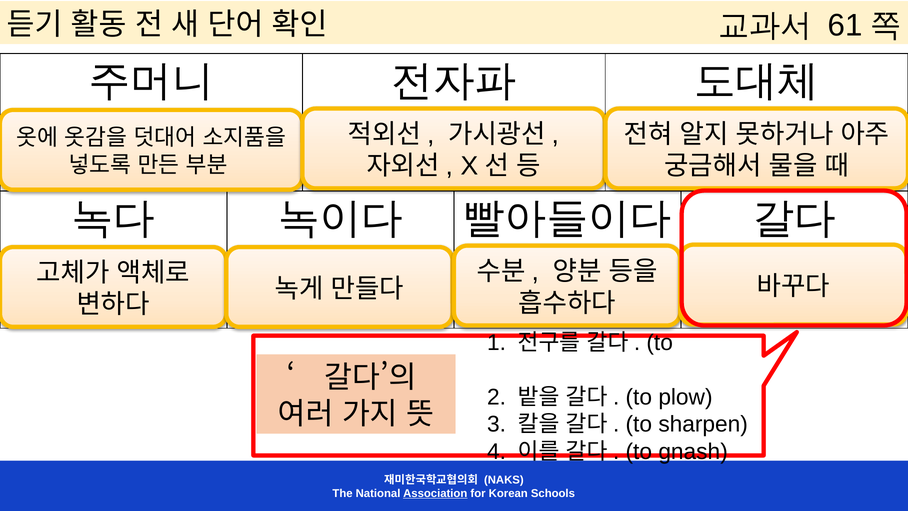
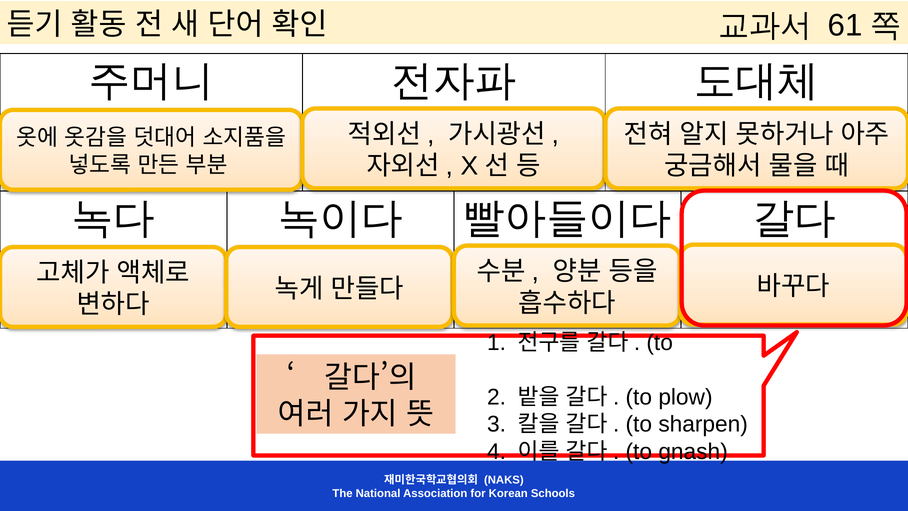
Association underline: present -> none
